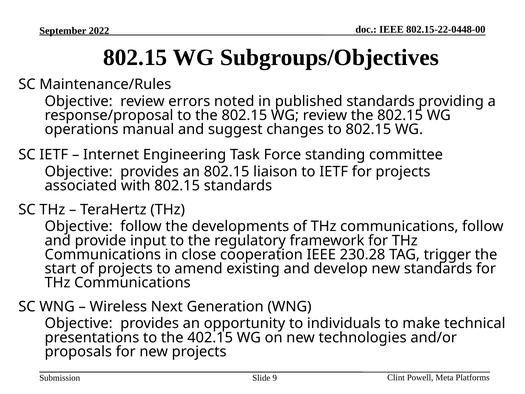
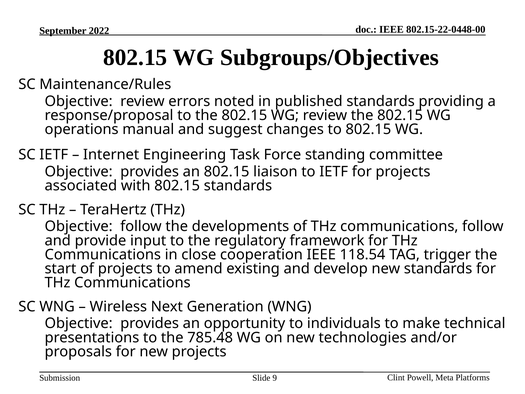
230.28: 230.28 -> 118.54
402.15: 402.15 -> 785.48
